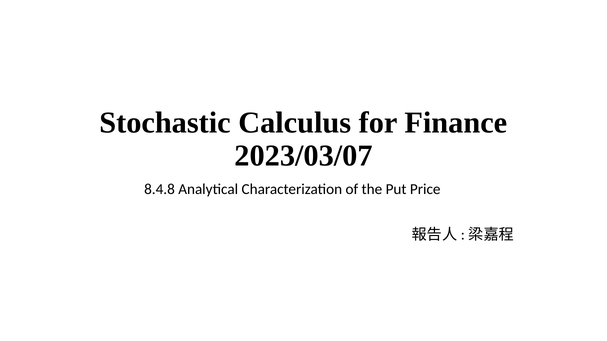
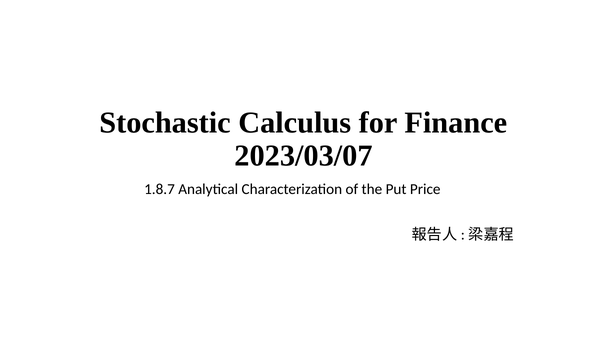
8.4.8: 8.4.8 -> 1.8.7
